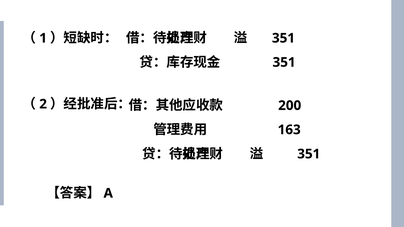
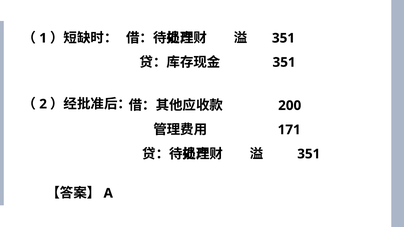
163: 163 -> 171
